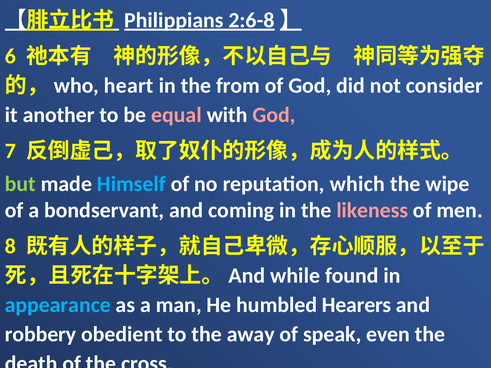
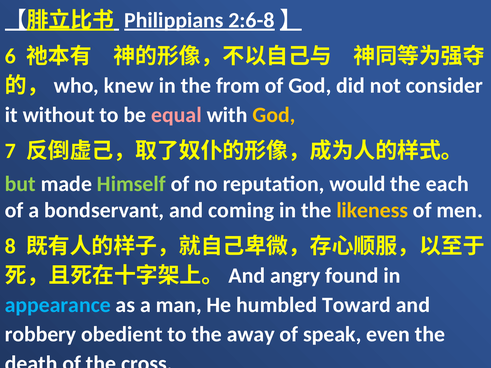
heart: heart -> knew
another: another -> without
God at (274, 115) colour: pink -> yellow
Himself colour: light blue -> light green
which: which -> would
wipe: wipe -> each
likeness colour: pink -> yellow
while: while -> angry
Hearers: Hearers -> Toward
